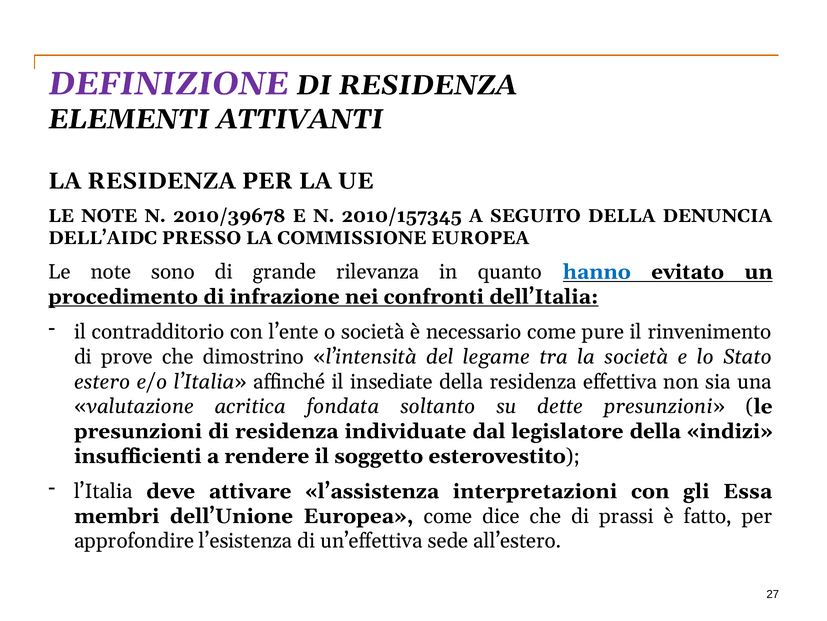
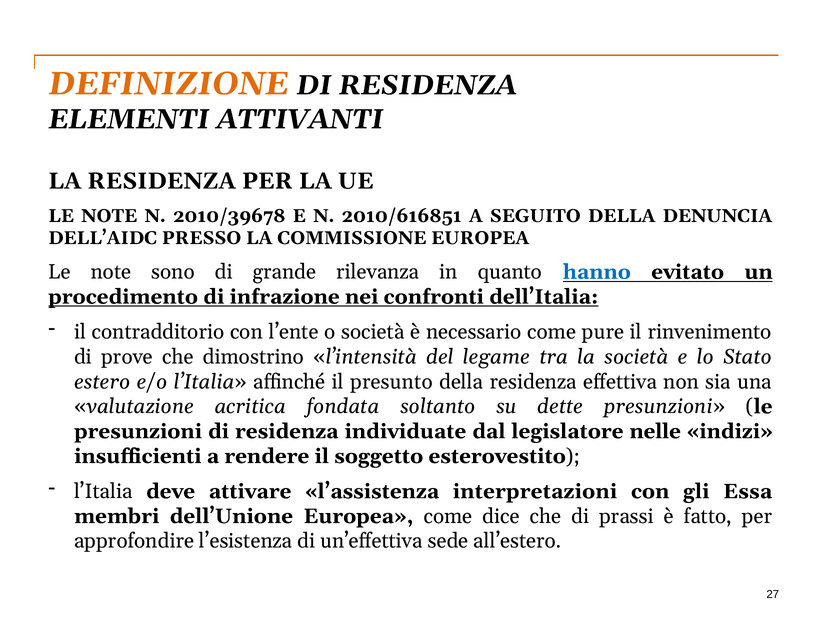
DEFINIZIONE colour: purple -> orange
2010/157345: 2010/157345 -> 2010/616851
insediate: insediate -> presunto
legislatore della: della -> nelle
